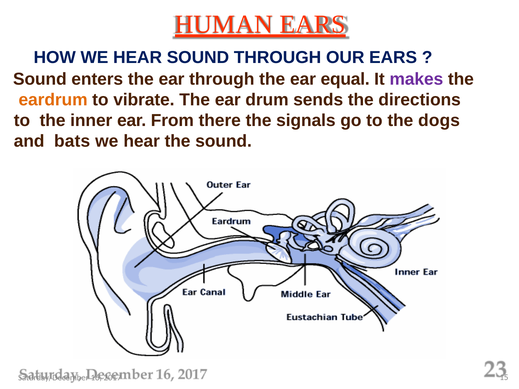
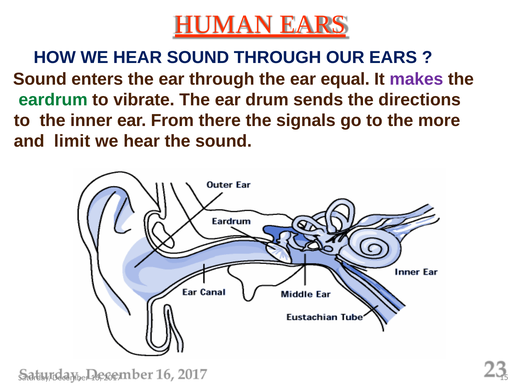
eardrum colour: orange -> green
dogs: dogs -> more
bats: bats -> limit
